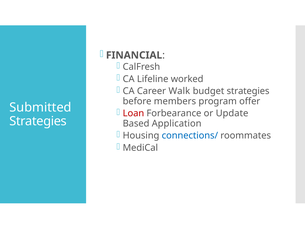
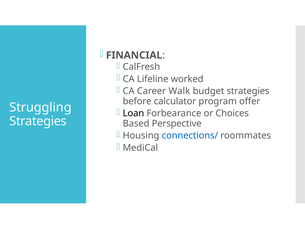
members: members -> calculator
Submitted: Submitted -> Struggling
Loan colour: red -> black
Update: Update -> Choices
Application: Application -> Perspective
